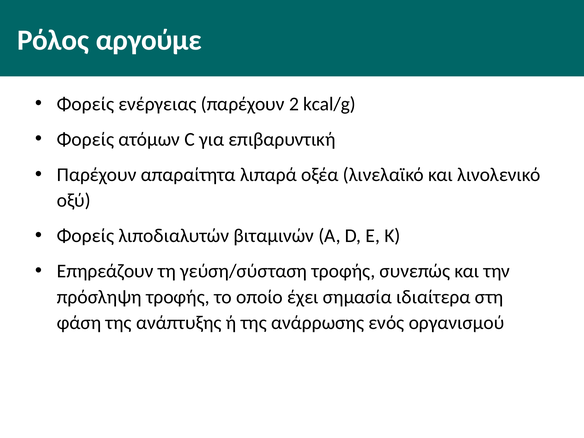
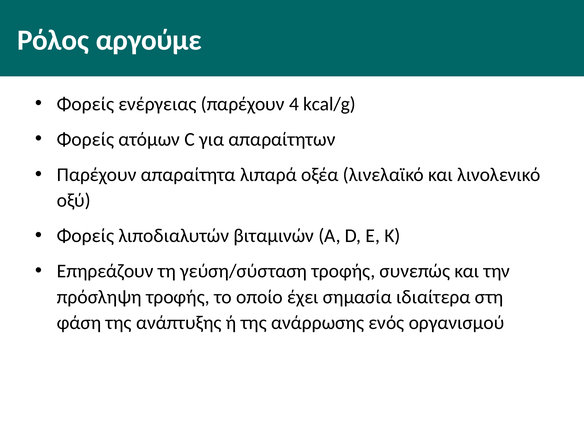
2: 2 -> 4
επιβαρυντική: επιβαρυντική -> απαραίτητων
